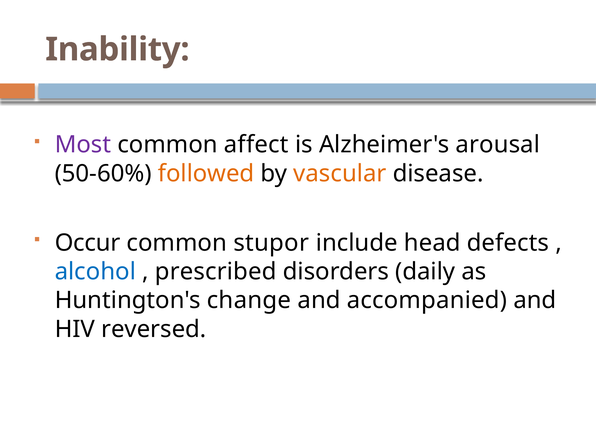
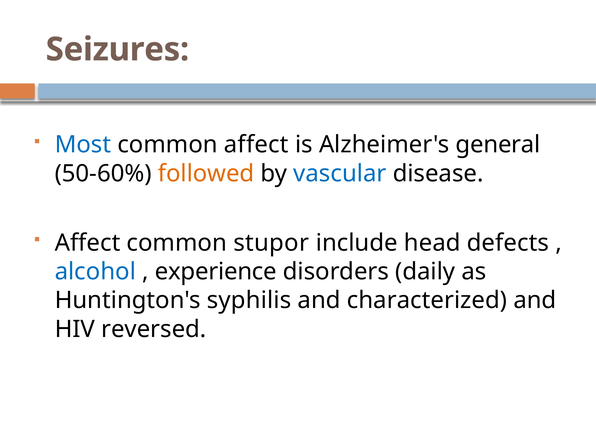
Inability: Inability -> Seizures
Most colour: purple -> blue
arousal: arousal -> general
vascular colour: orange -> blue
Occur at (88, 243): Occur -> Affect
prescribed: prescribed -> experience
change: change -> syphilis
accompanied: accompanied -> characterized
